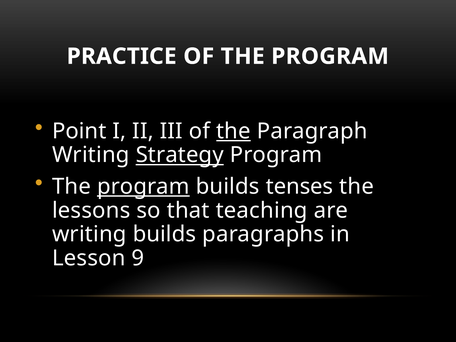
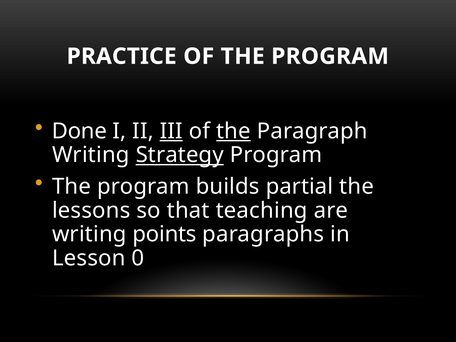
Point: Point -> Done
III underline: none -> present
program at (143, 186) underline: present -> none
tenses: tenses -> partial
writing builds: builds -> points
9: 9 -> 0
